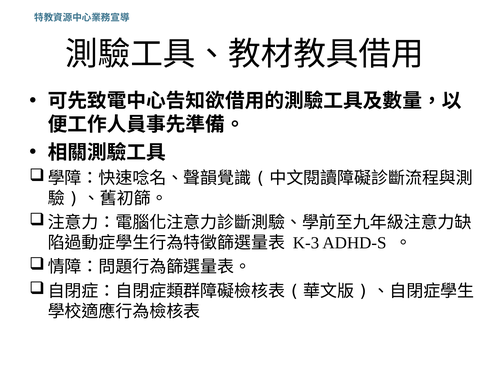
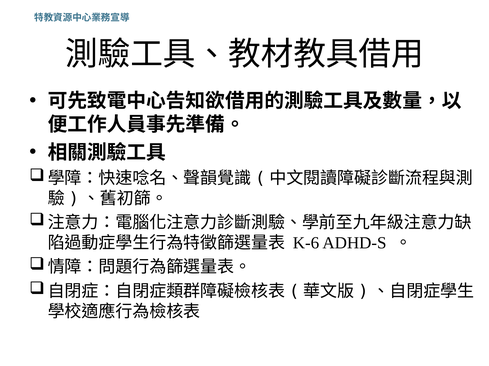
K-3: K-3 -> K-6
